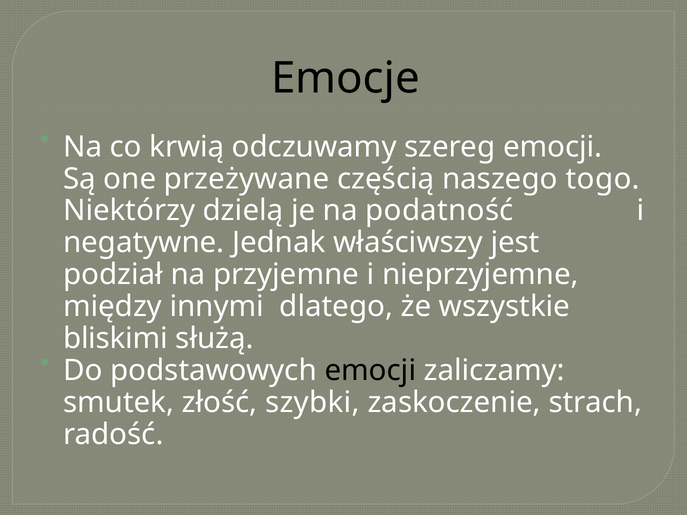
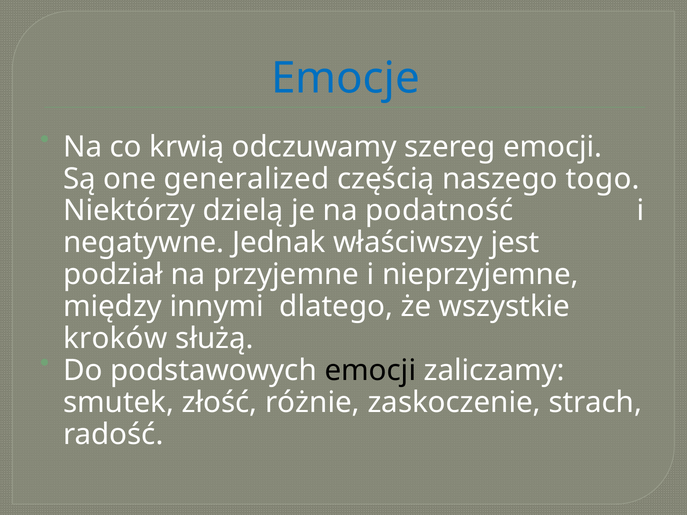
Emocje colour: black -> blue
przeżywane: przeżywane -> generalized
bliskimi: bliskimi -> kroków
szybki: szybki -> różnie
